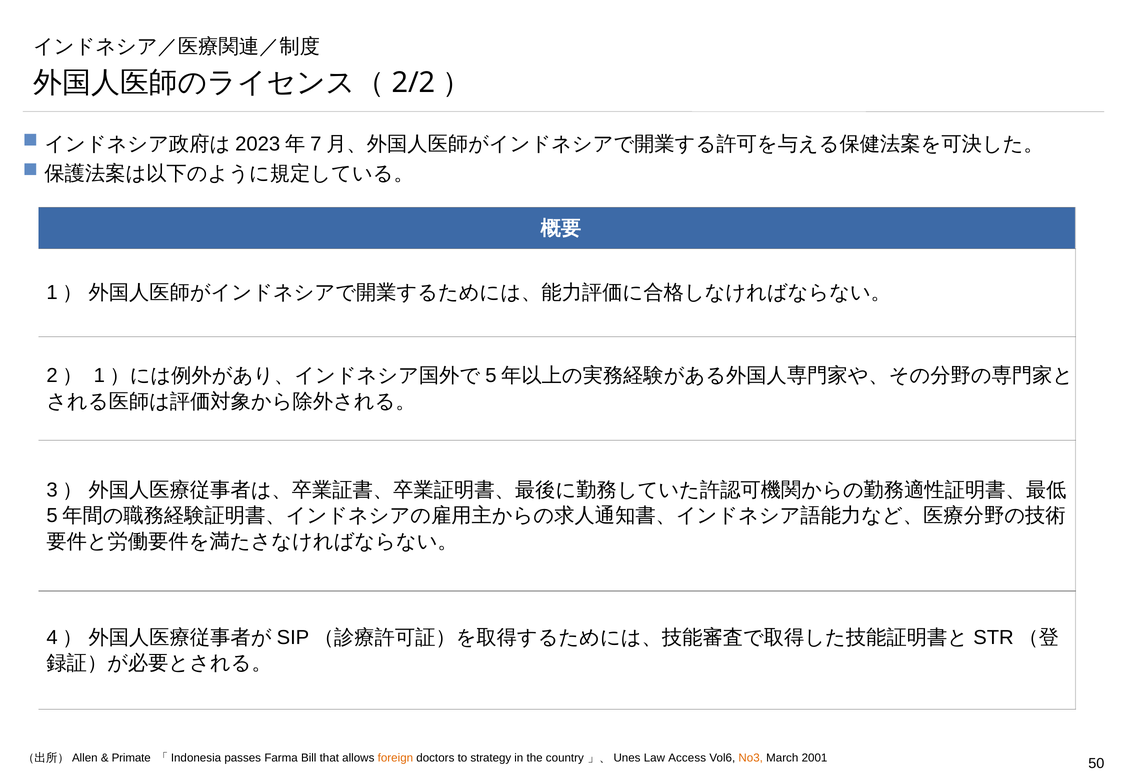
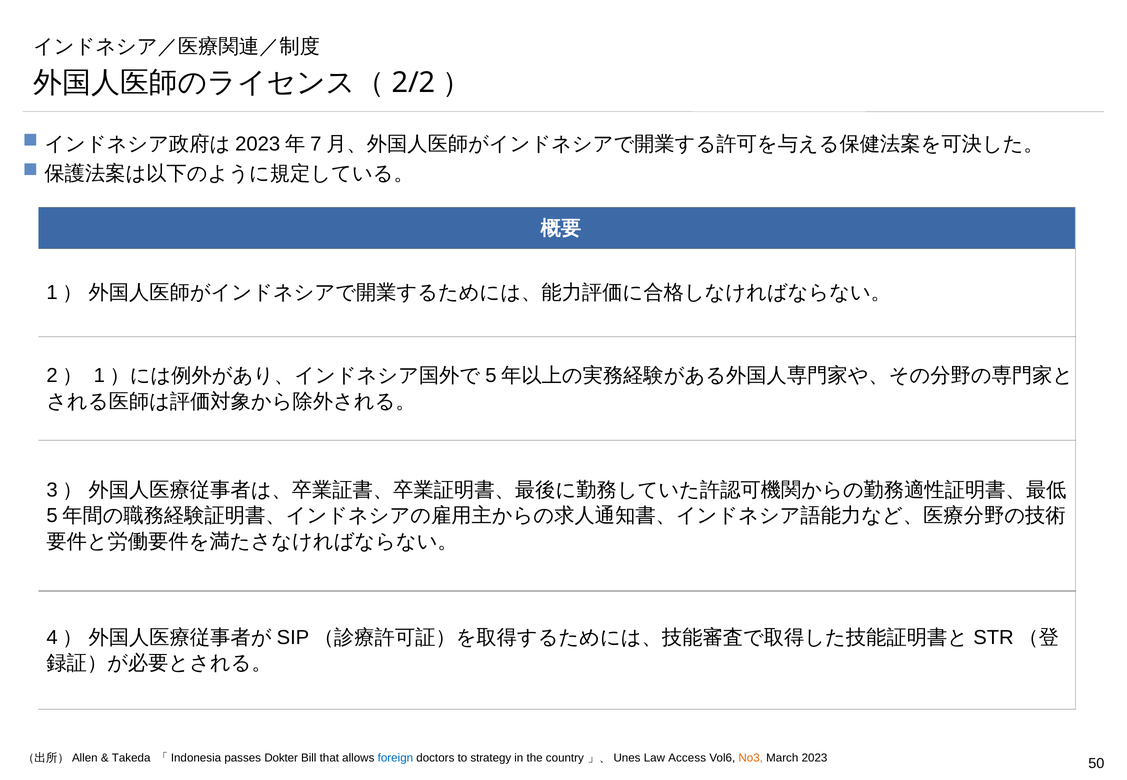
Primate: Primate -> Takeda
Farma: Farma -> Dokter
foreign colour: orange -> blue
2001: 2001 -> 2023
